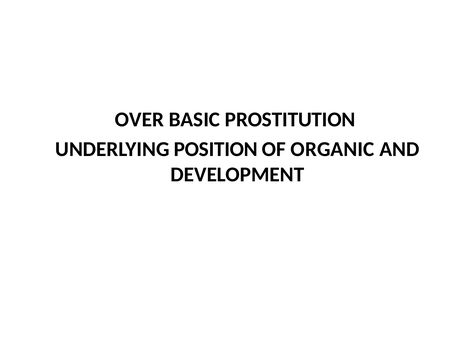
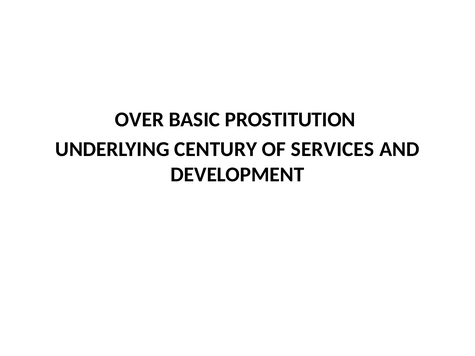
POSITION: POSITION -> CENTURY
ORGANIC: ORGANIC -> SERVICES
